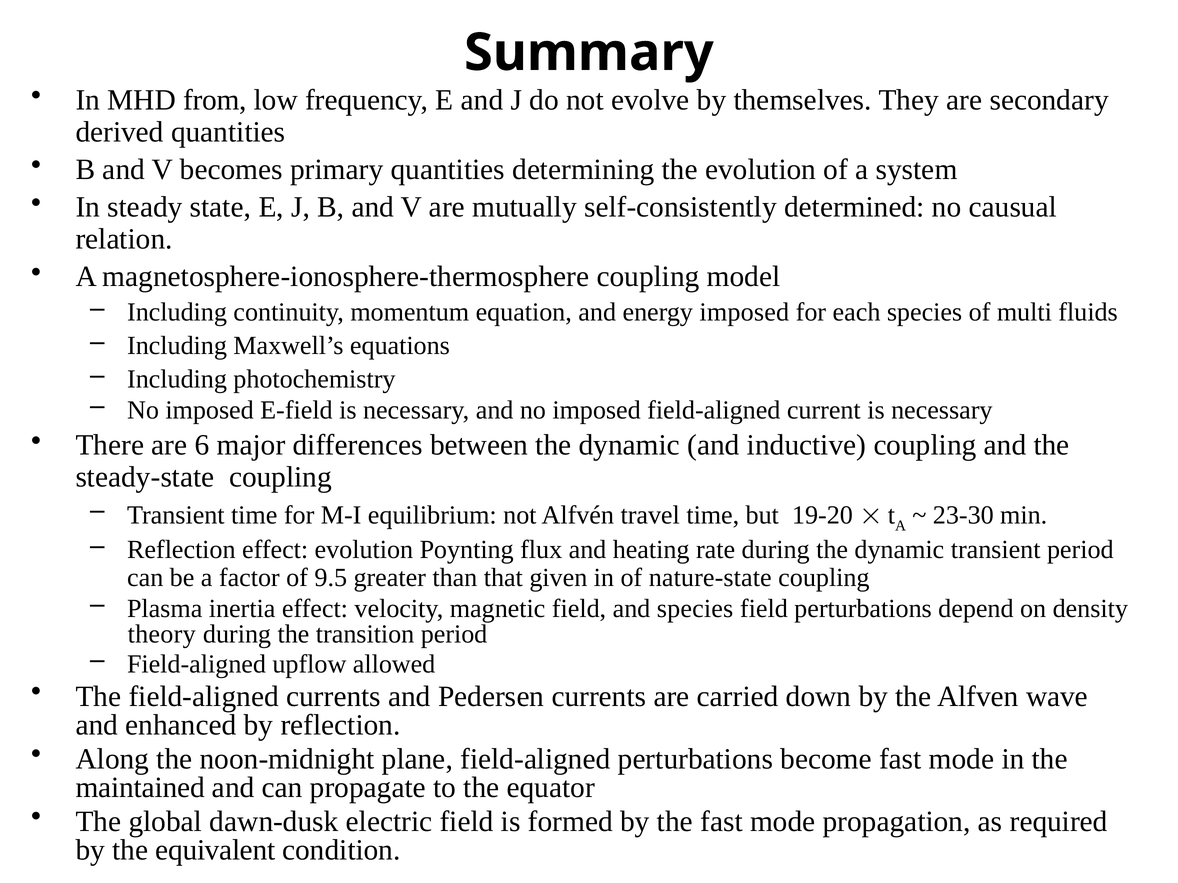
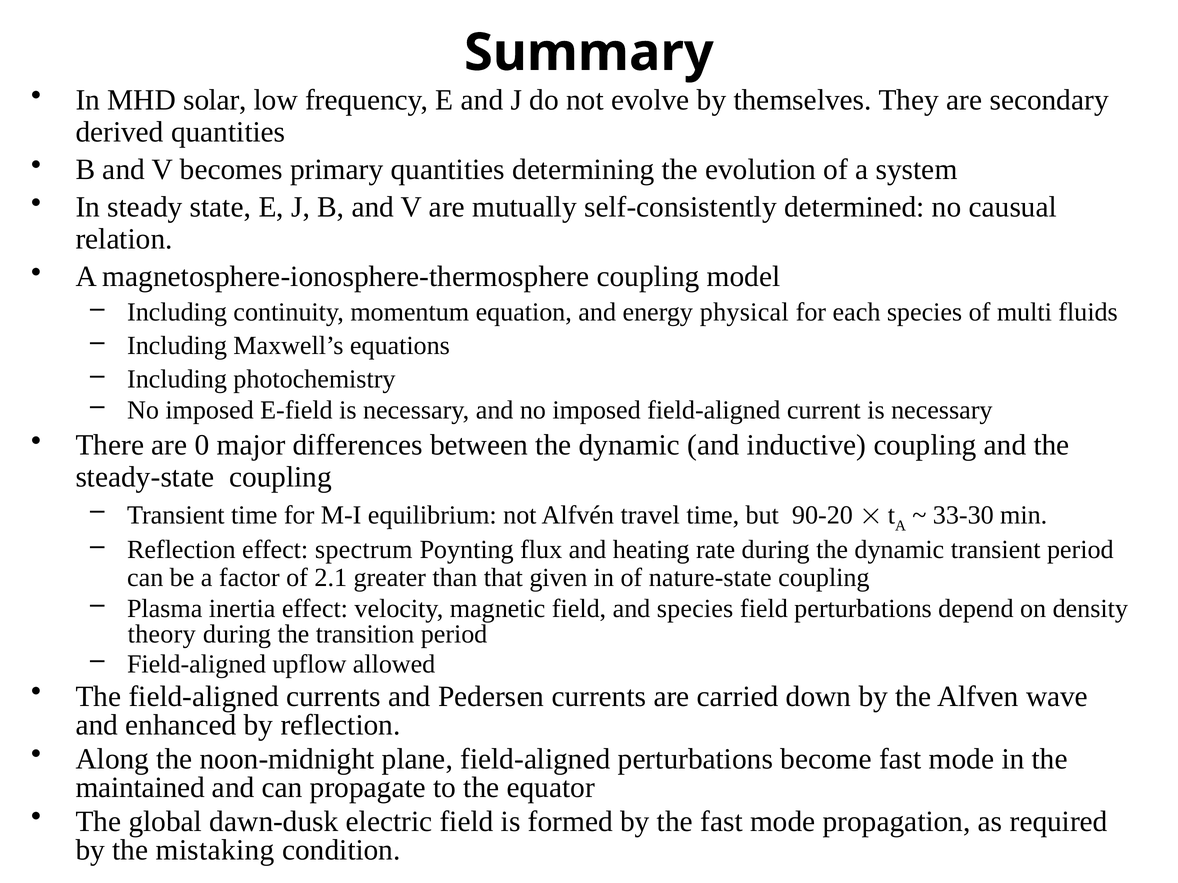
from: from -> solar
energy imposed: imposed -> physical
6: 6 -> 0
19-20: 19-20 -> 90-20
23-30: 23-30 -> 33-30
effect evolution: evolution -> spectrum
9.5: 9.5 -> 2.1
equivalent: equivalent -> mistaking
